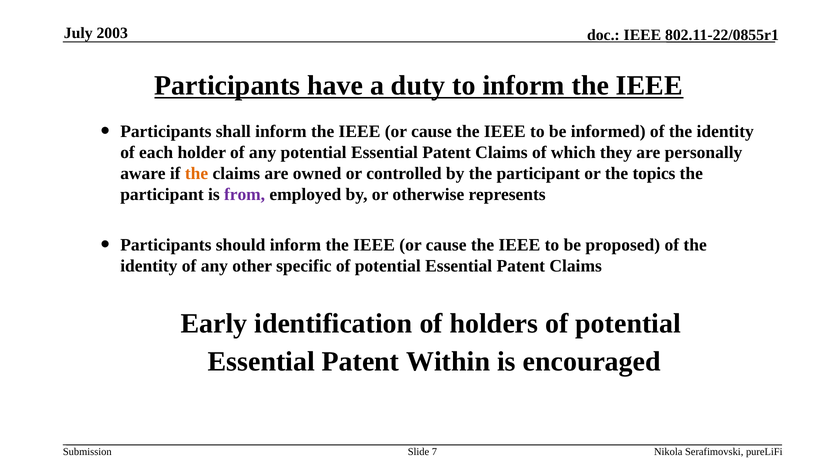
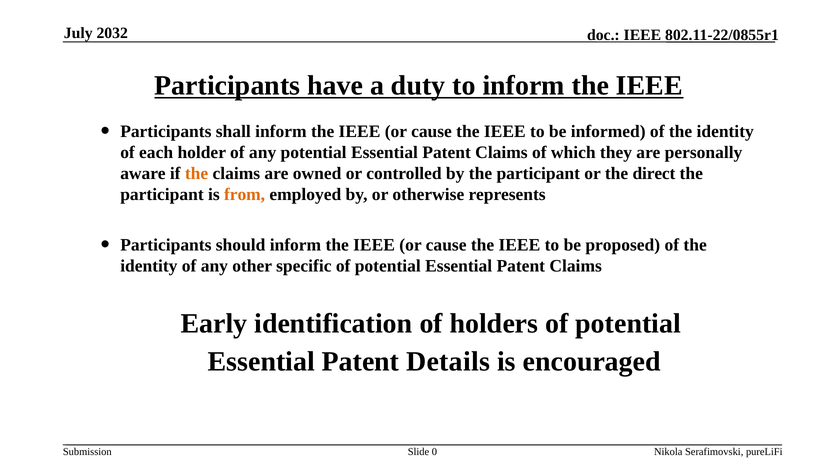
2003: 2003 -> 2032
topics: topics -> direct
from colour: purple -> orange
Within: Within -> Details
7: 7 -> 0
